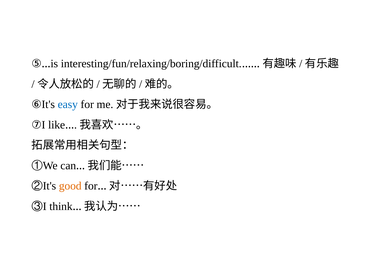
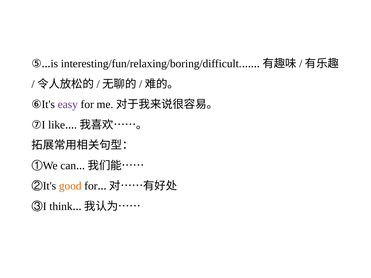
easy colour: blue -> purple
